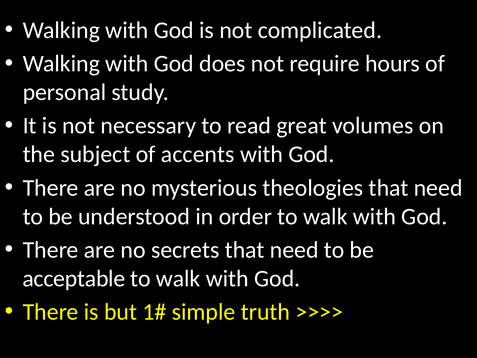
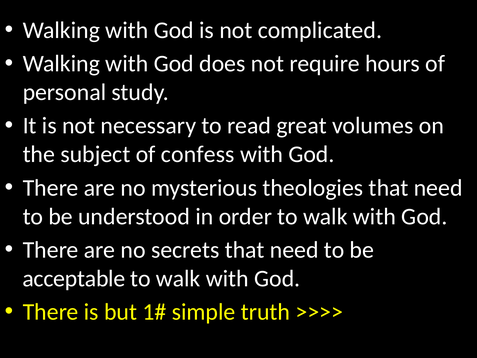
accents: accents -> confess
